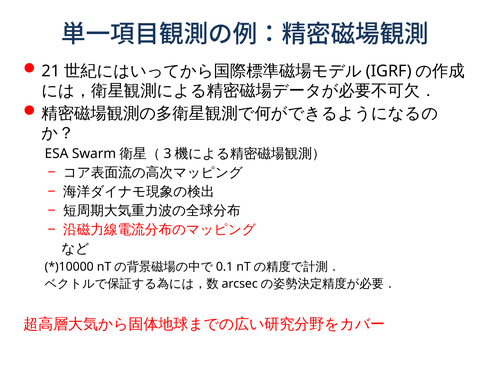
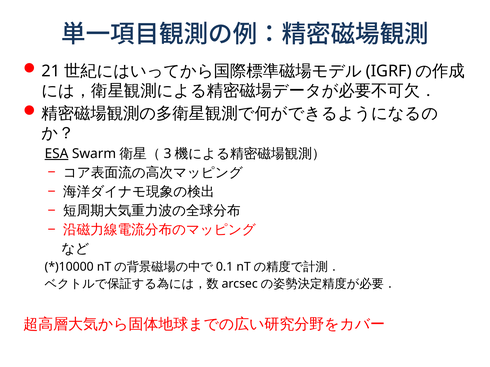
ESA underline: none -> present
